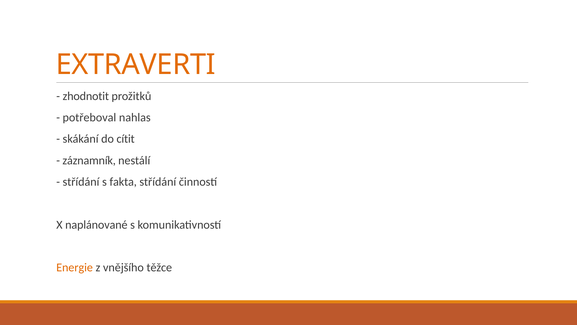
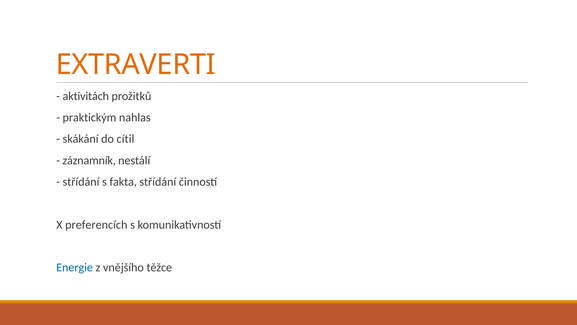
zhodnotit: zhodnotit -> aktivitách
potřeboval: potřeboval -> praktickým
cítit: cítit -> cítil
naplánované: naplánované -> preferencích
Energie colour: orange -> blue
